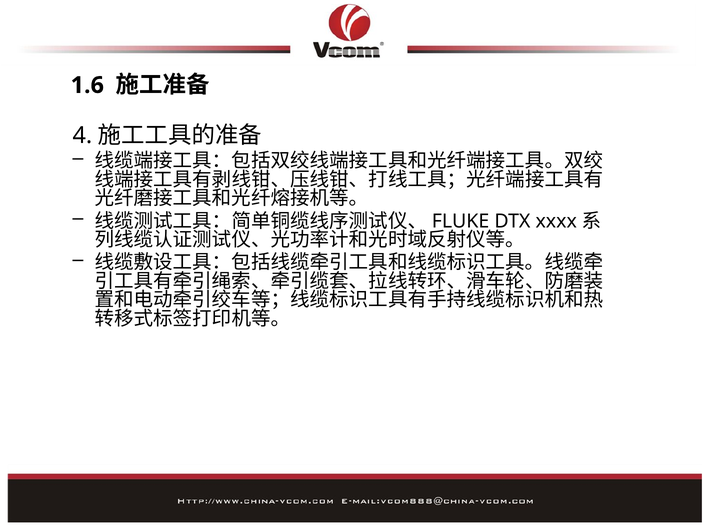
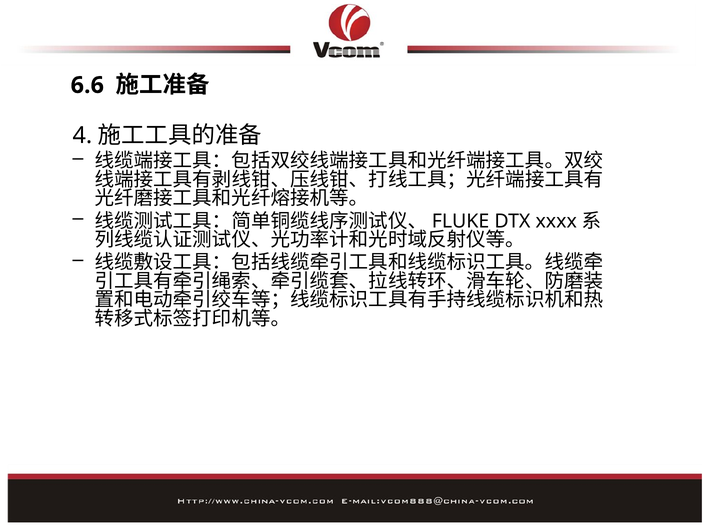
1.6: 1.6 -> 6.6
